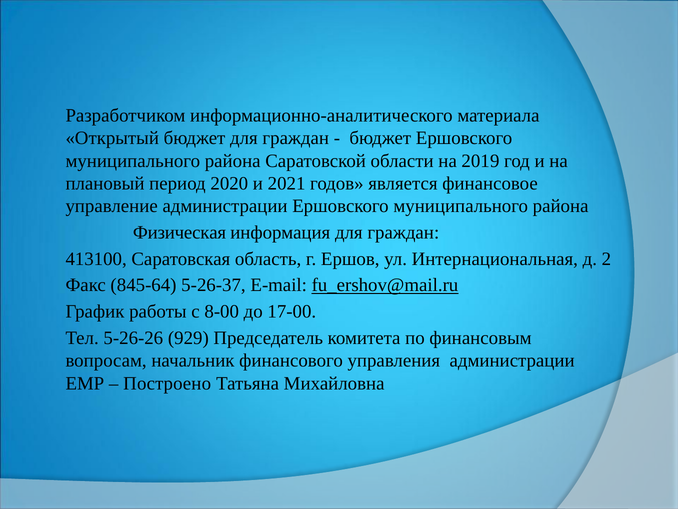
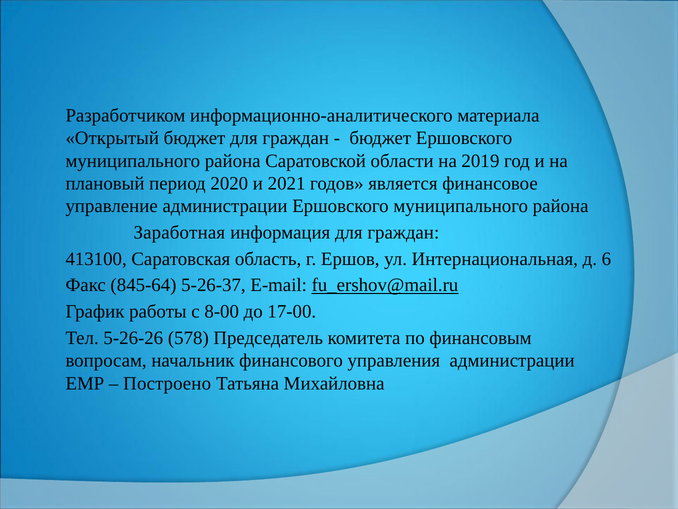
Физическая: Физическая -> Заработная
2: 2 -> 6
929: 929 -> 578
